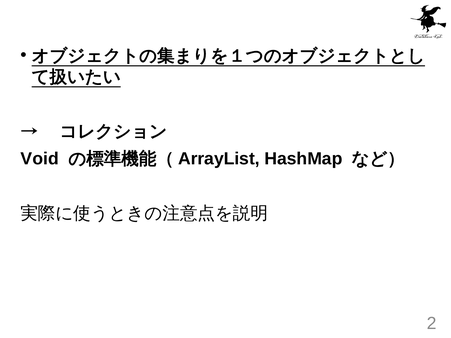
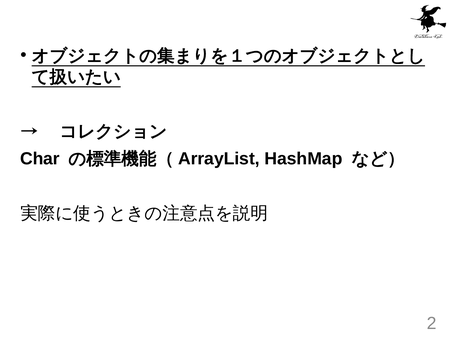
Void: Void -> Char
